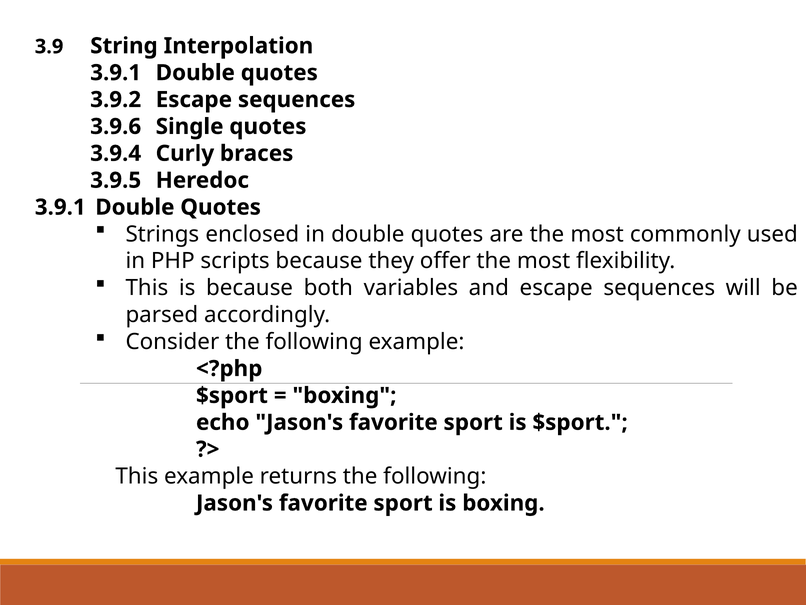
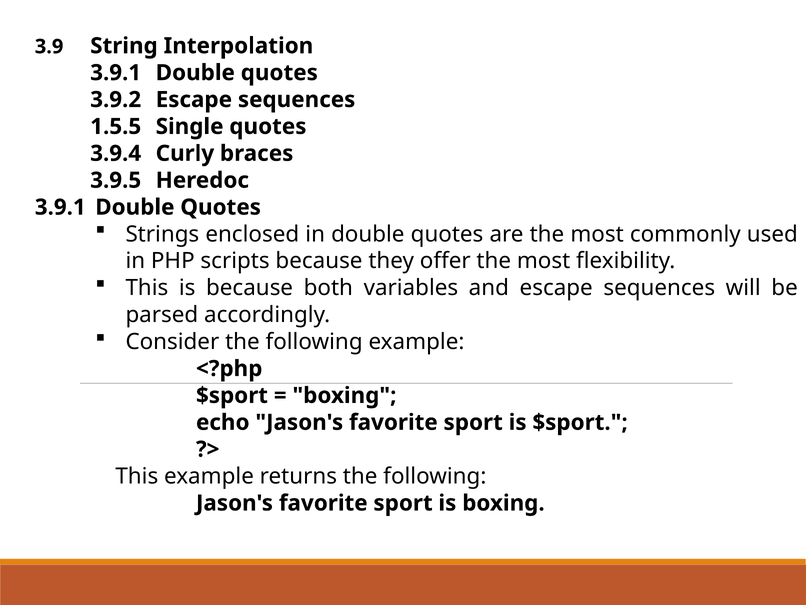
3.9.6: 3.9.6 -> 1.5.5
